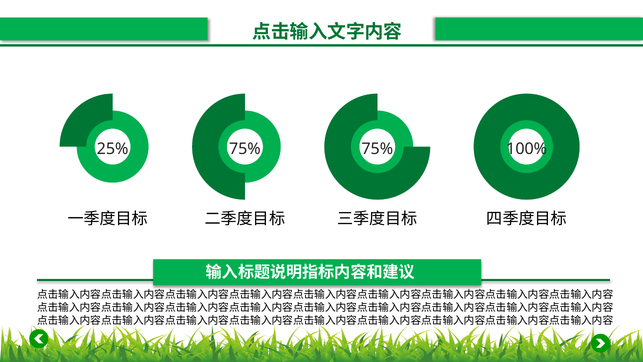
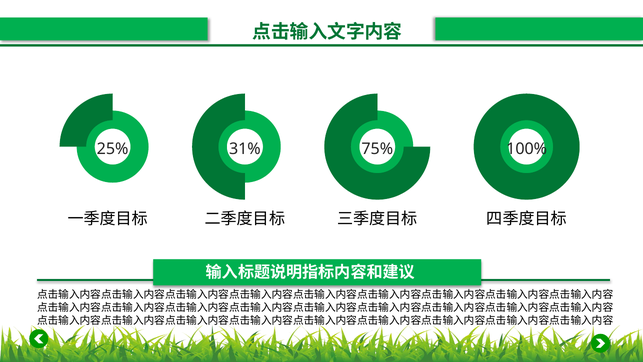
25% 75%: 75% -> 31%
